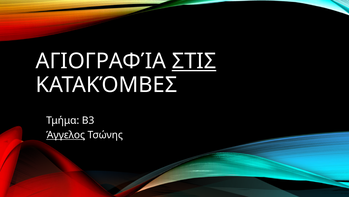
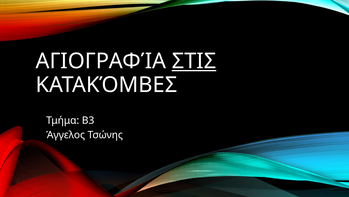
Άγγελος underline: present -> none
